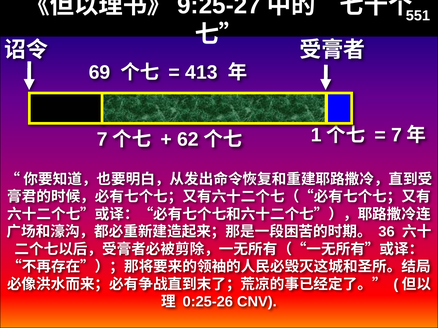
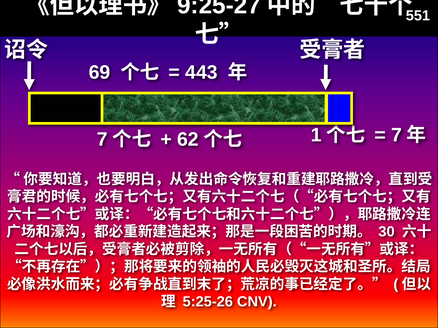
413: 413 -> 443
36: 36 -> 30
0:25-26: 0:25-26 -> 5:25-26
